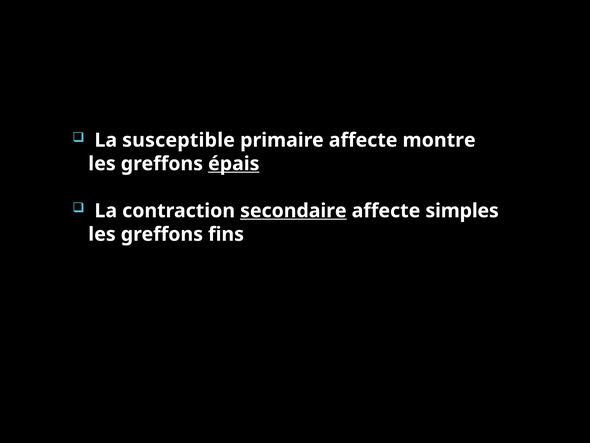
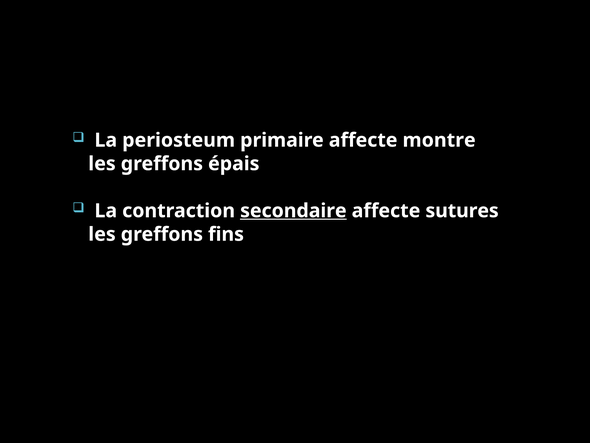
susceptible: susceptible -> periosteum
épais underline: present -> none
simples: simples -> sutures
